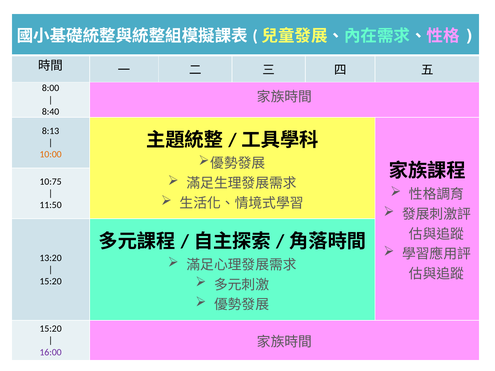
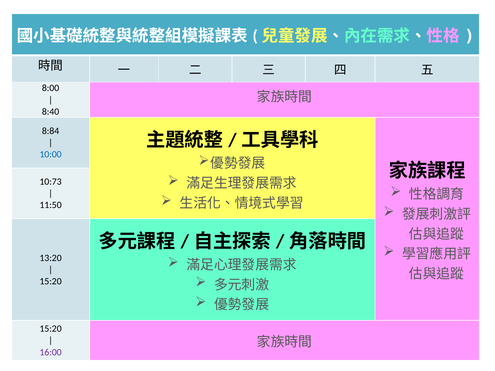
8:13: 8:13 -> 8:84
10:00 colour: orange -> blue
10:75: 10:75 -> 10:73
